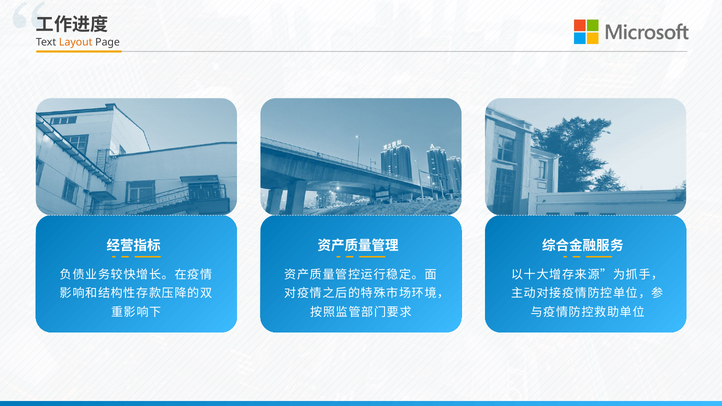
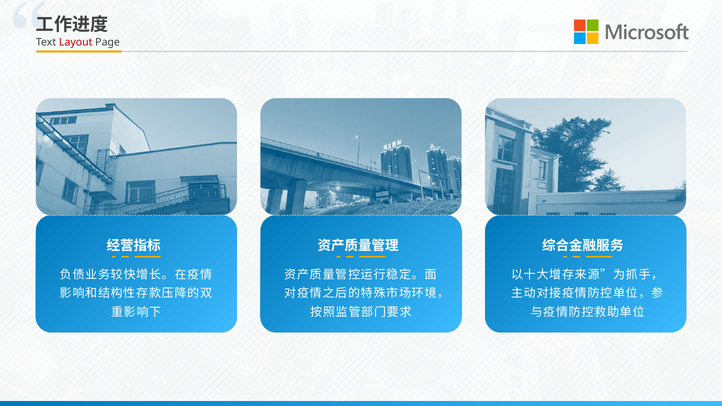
Layout colour: orange -> red
